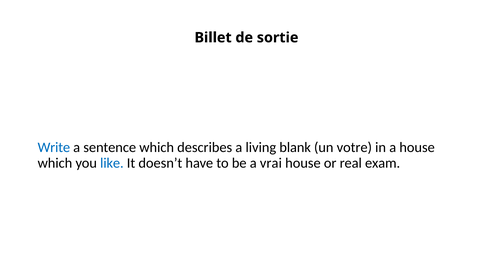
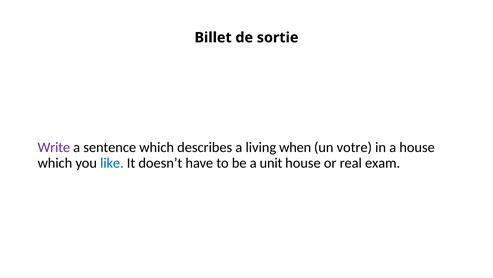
Write colour: blue -> purple
blank: blank -> when
vrai: vrai -> unit
